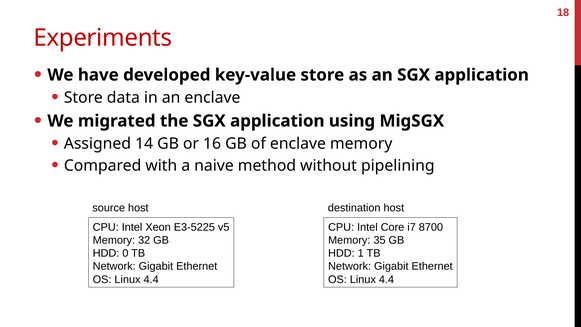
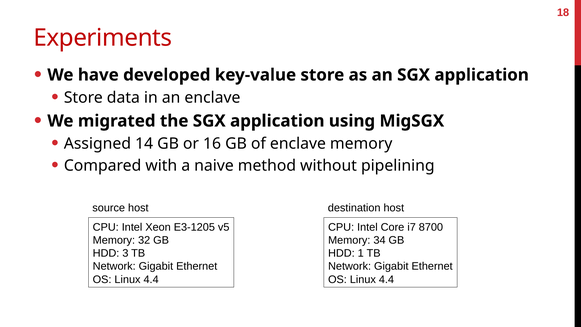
E3-5225: E3-5225 -> E3-1205
35: 35 -> 34
0: 0 -> 3
